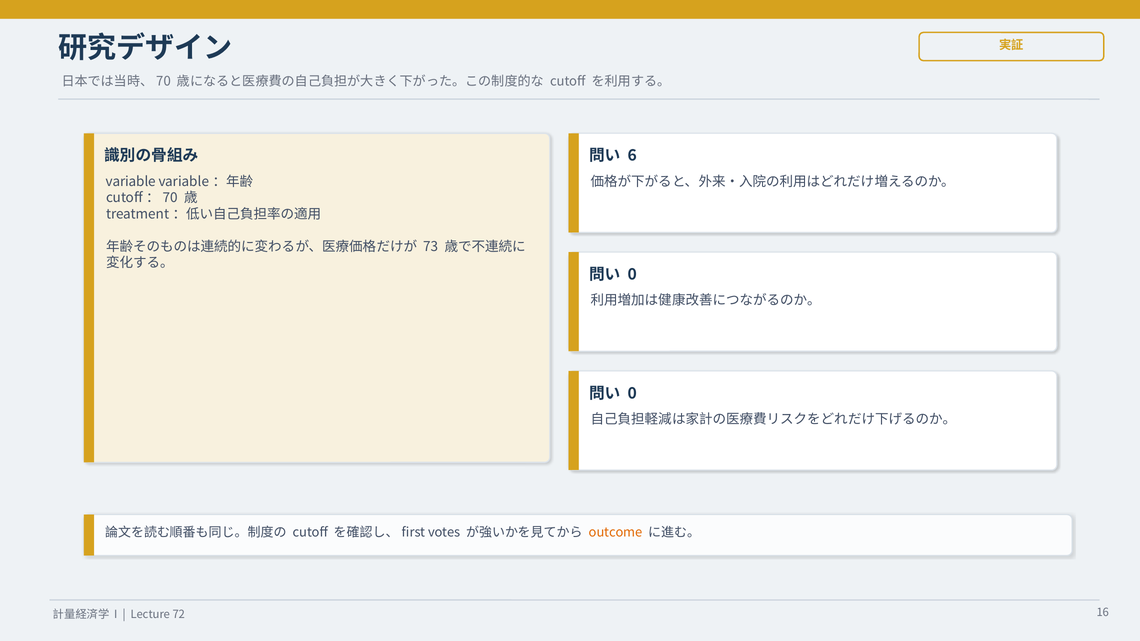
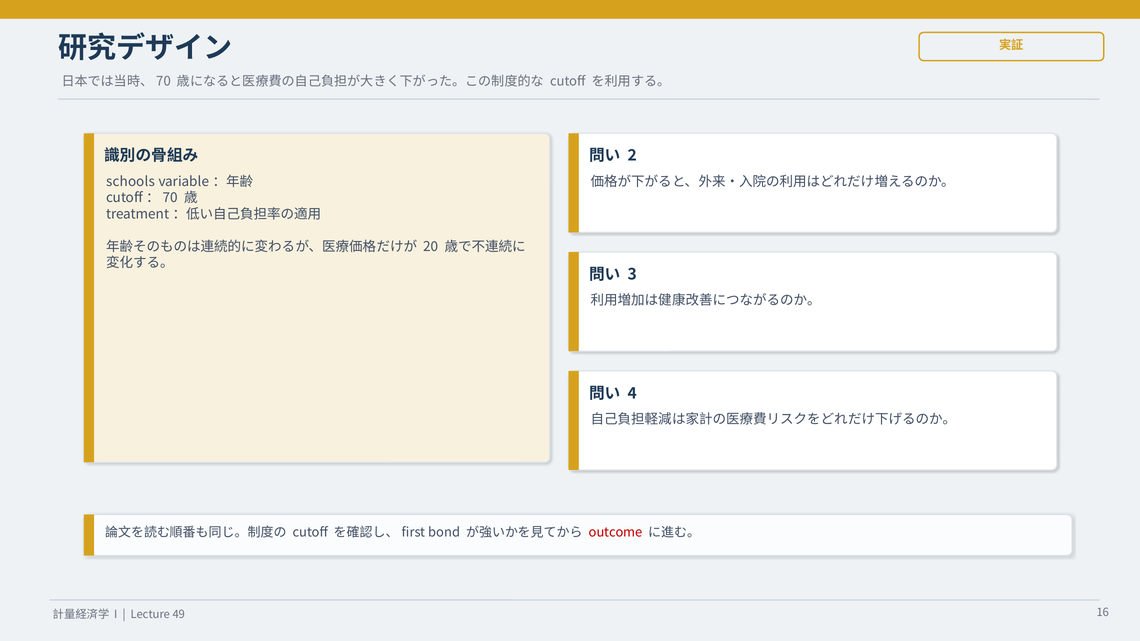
6: 6 -> 2
variable at (131, 182): variable -> schools
73: 73 -> 20
0 at (632, 275): 0 -> 3
0 at (632, 394): 0 -> 4
votes: votes -> bond
outcome colour: orange -> red
72: 72 -> 49
